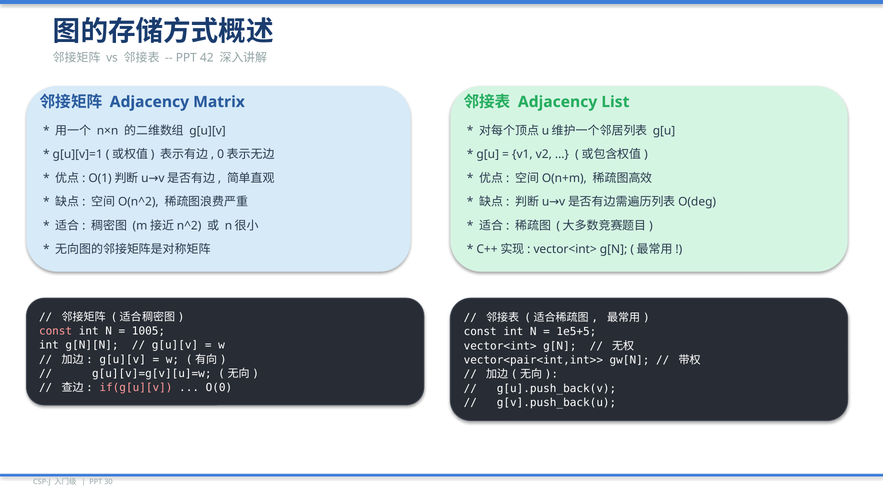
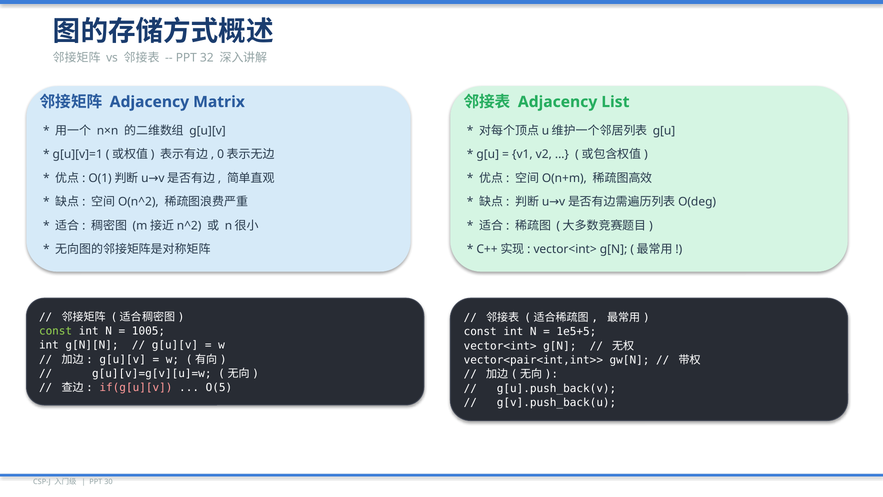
42: 42 -> 32
const at (56, 331) colour: pink -> light green
O(0: O(0 -> O(5
